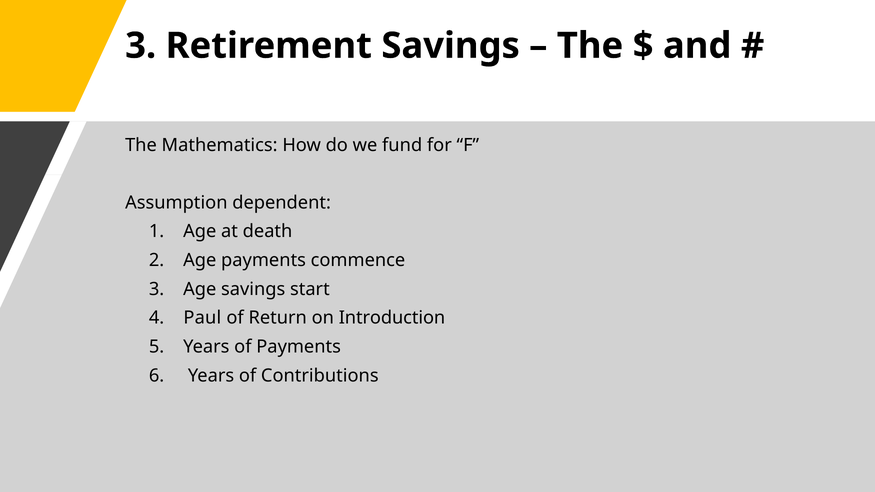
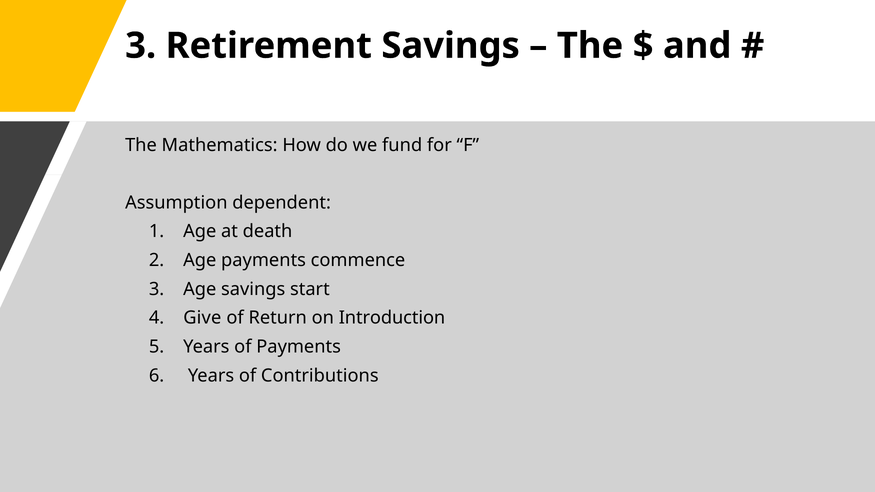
Paul: Paul -> Give
